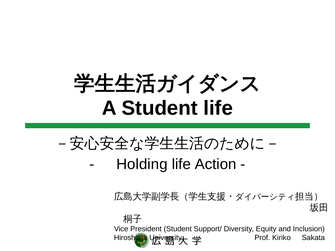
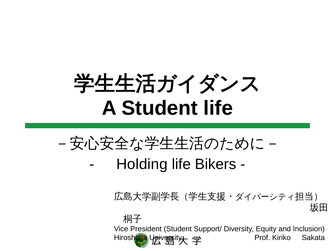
Action: Action -> Bikers
